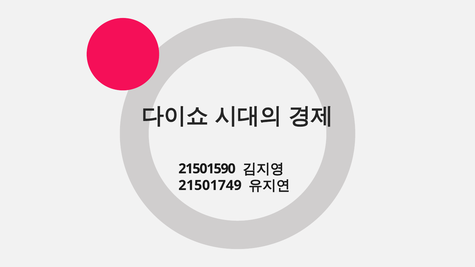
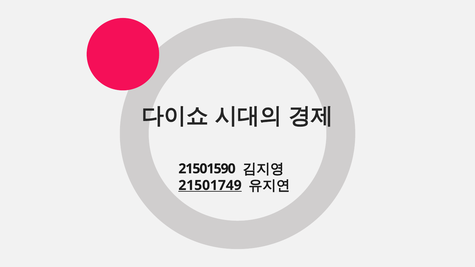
21501749 underline: none -> present
